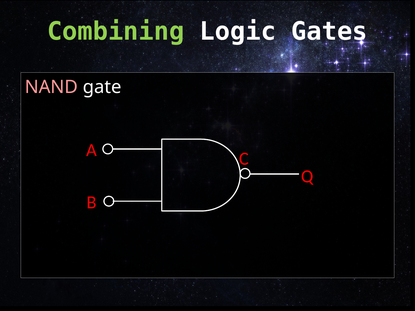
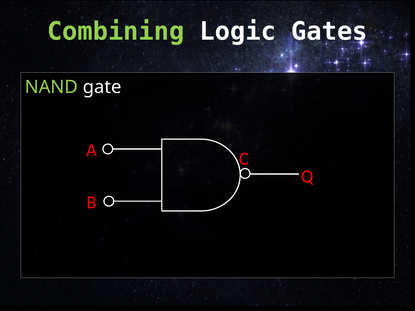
NAND colour: pink -> light green
